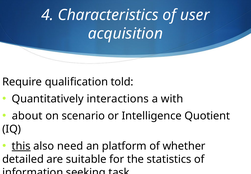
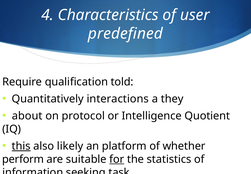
acquisition: acquisition -> predefined
with: with -> they
scenario: scenario -> protocol
need: need -> likely
detailed: detailed -> perform
for underline: none -> present
